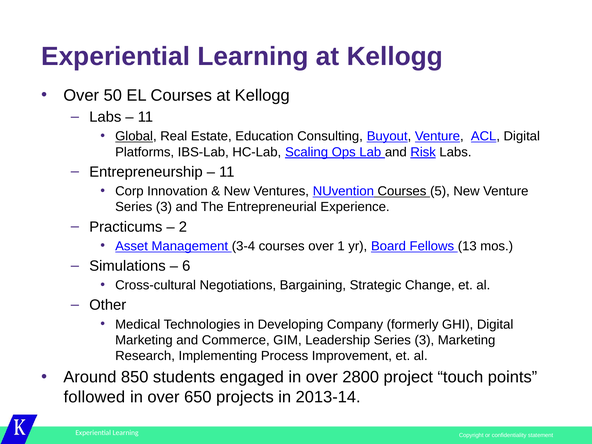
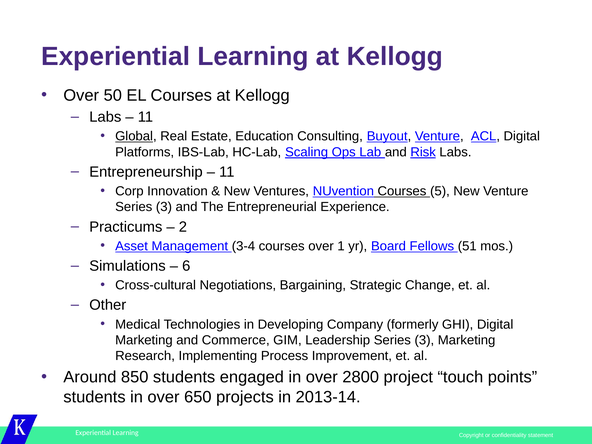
13: 13 -> 51
followed at (94, 397): followed -> students
